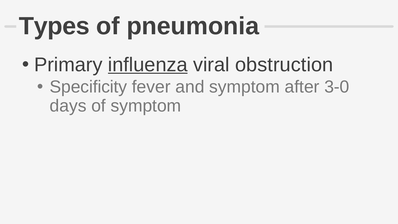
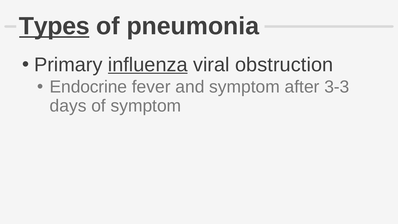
Types underline: none -> present
Specificity: Specificity -> Endocrine
3-0: 3-0 -> 3-3
